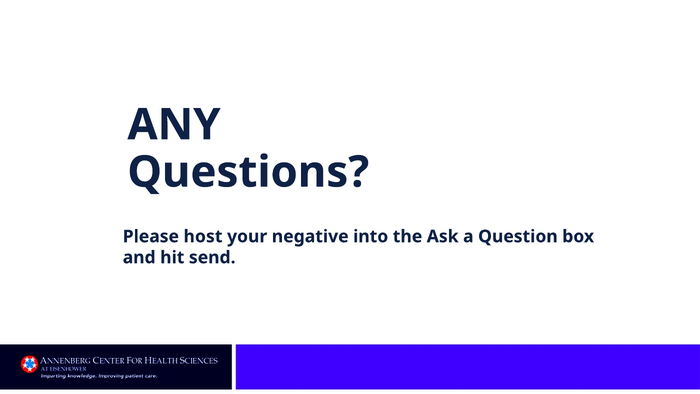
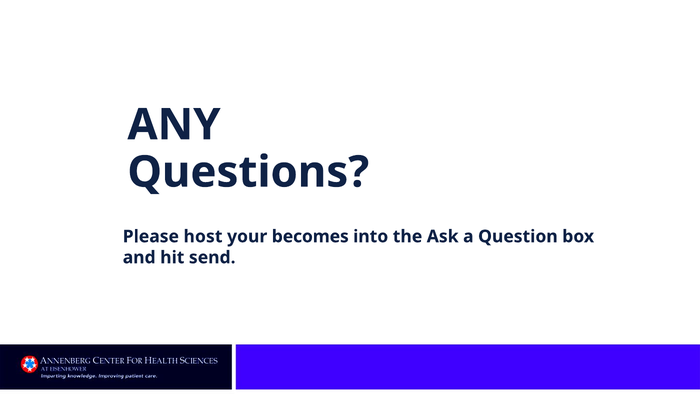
negative: negative -> becomes
